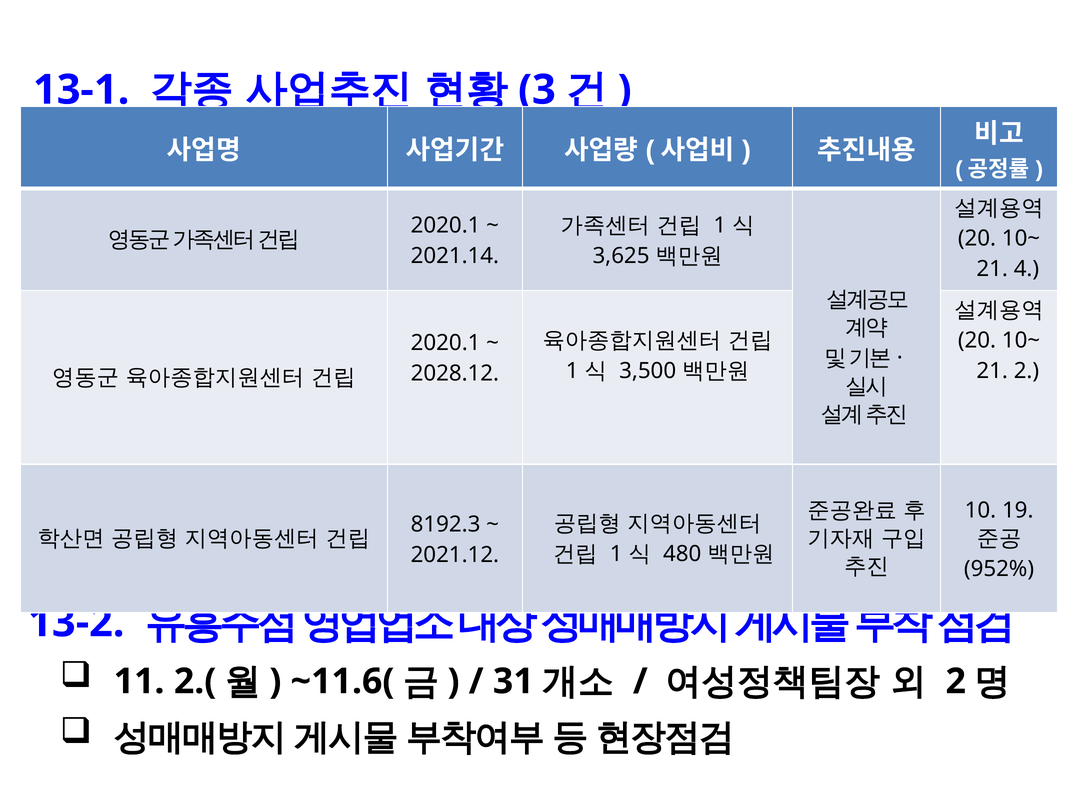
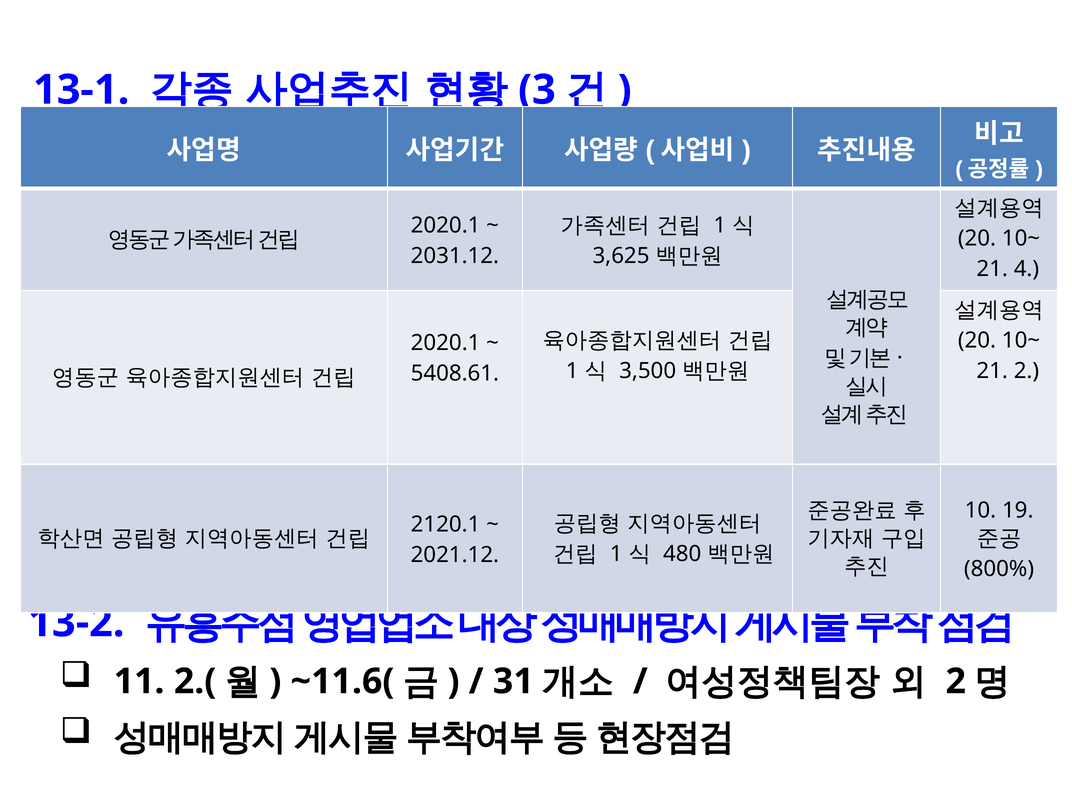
2021.14: 2021.14 -> 2031.12
2028.12: 2028.12 -> 5408.61
8192.3: 8192.3 -> 2120.1
952%: 952% -> 800%
